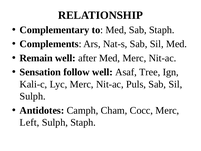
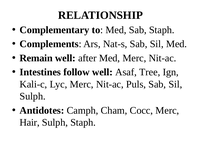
Sensation: Sensation -> Intestines
Left: Left -> Hair
